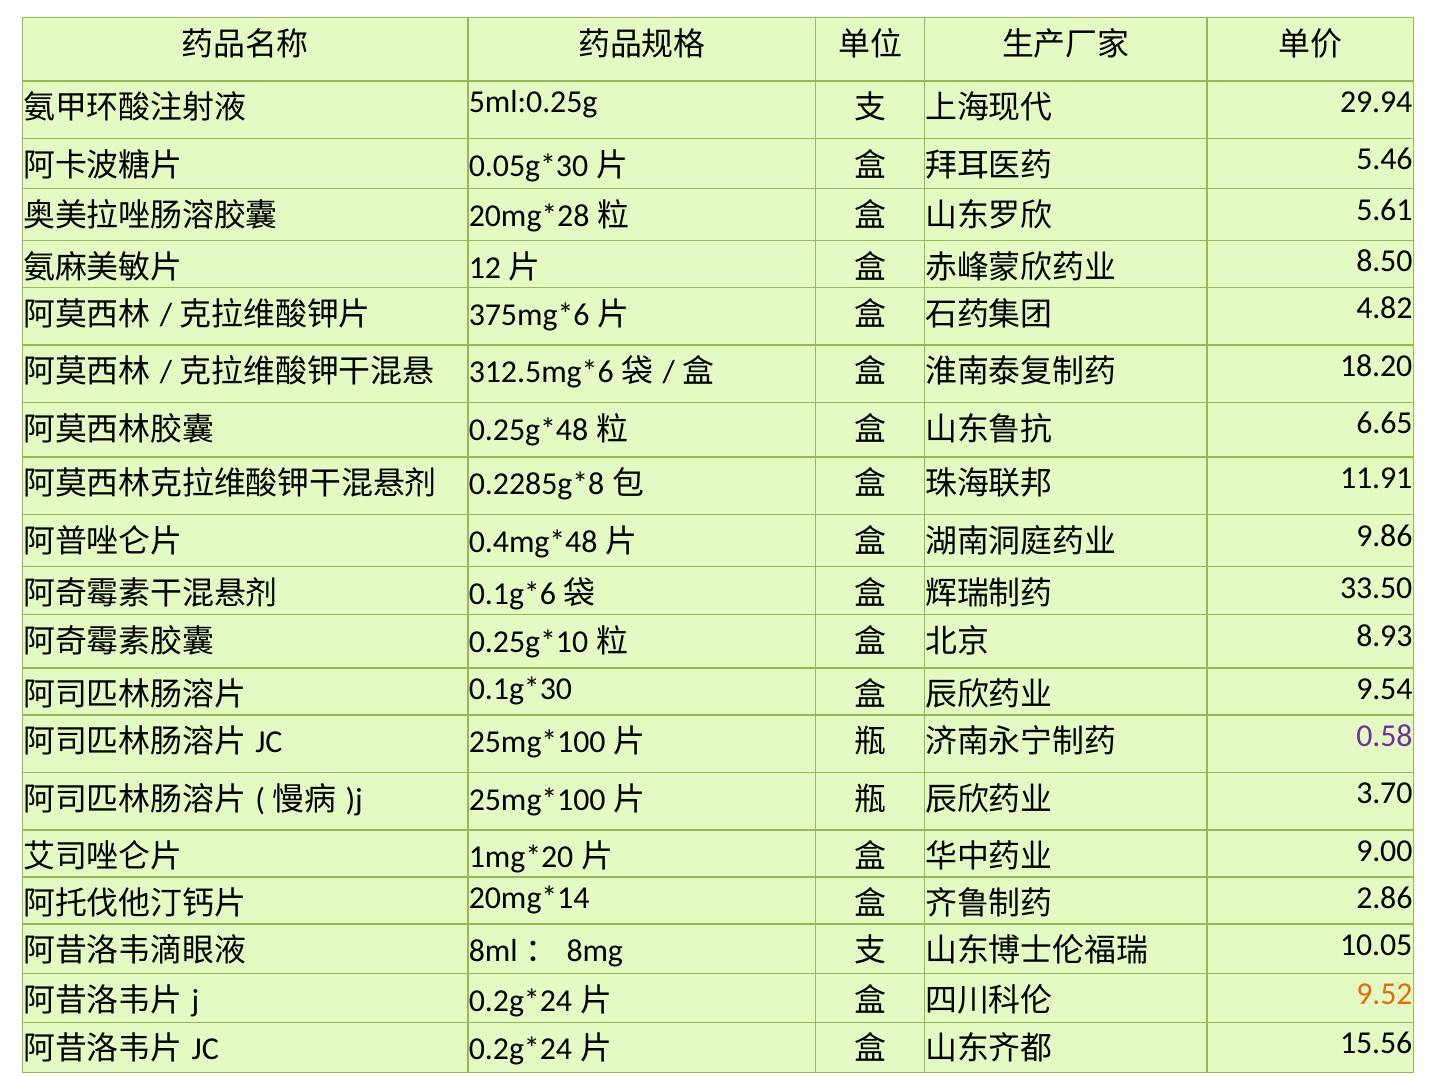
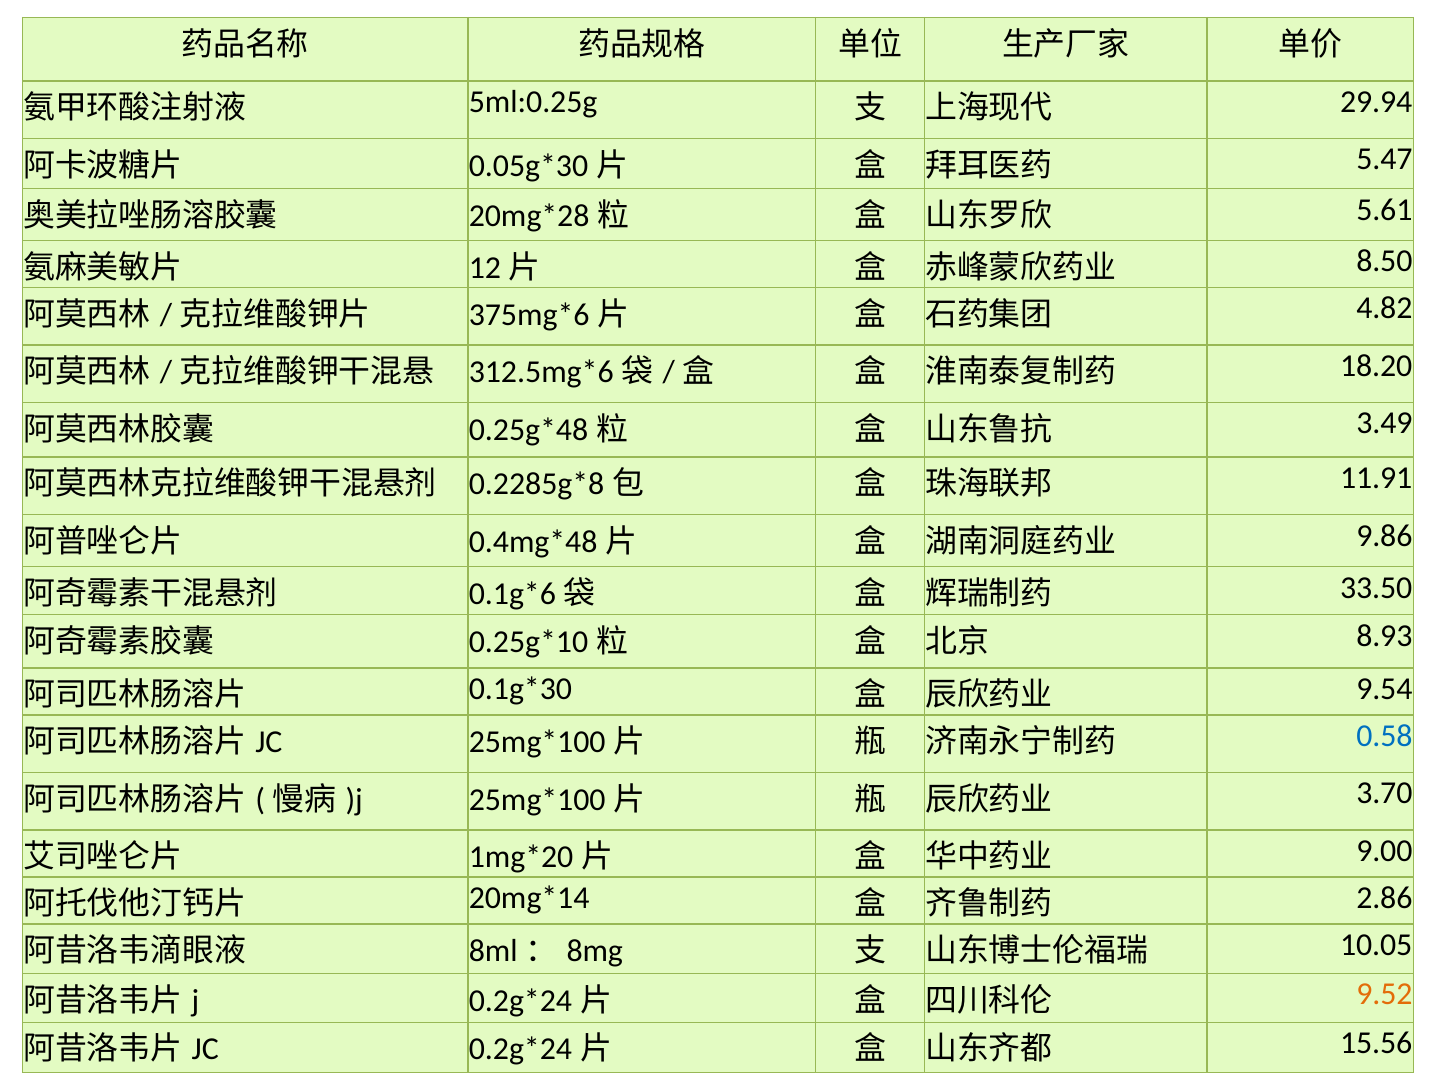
5.46: 5.46 -> 5.47
6.65: 6.65 -> 3.49
0.58 colour: purple -> blue
